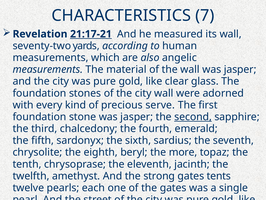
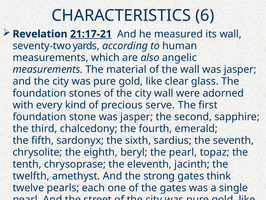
7: 7 -> 6
second underline: present -> none
the more: more -> pearl
tents: tents -> think
